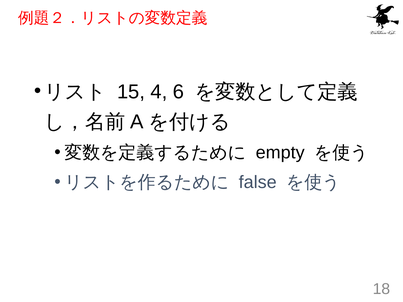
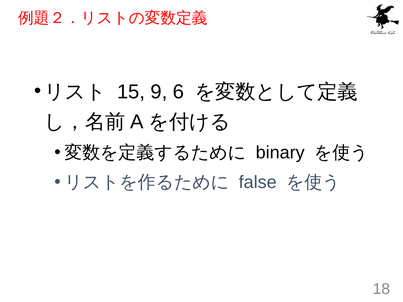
4: 4 -> 9
empty: empty -> binary
